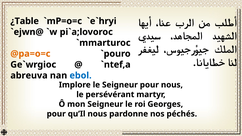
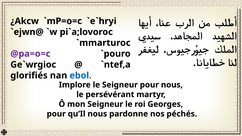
¿Table: ¿Table -> ¿Akcw
@pa=o=c colour: orange -> purple
abreuva: abreuva -> glorifiés
